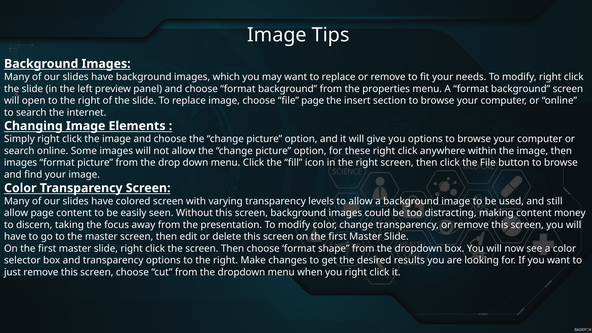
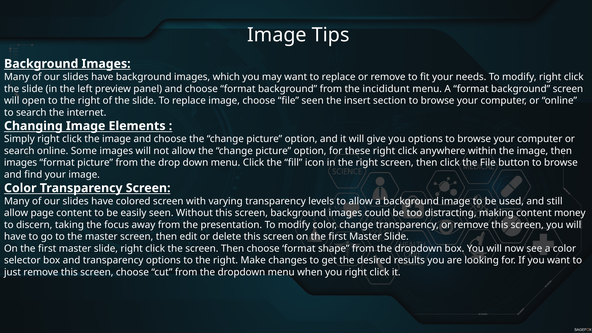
properties: properties -> incididunt
file page: page -> seen
